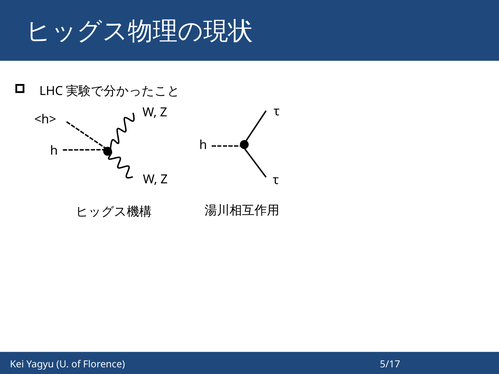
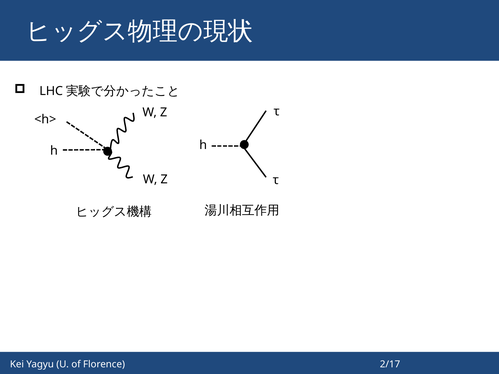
5/17: 5/17 -> 2/17
